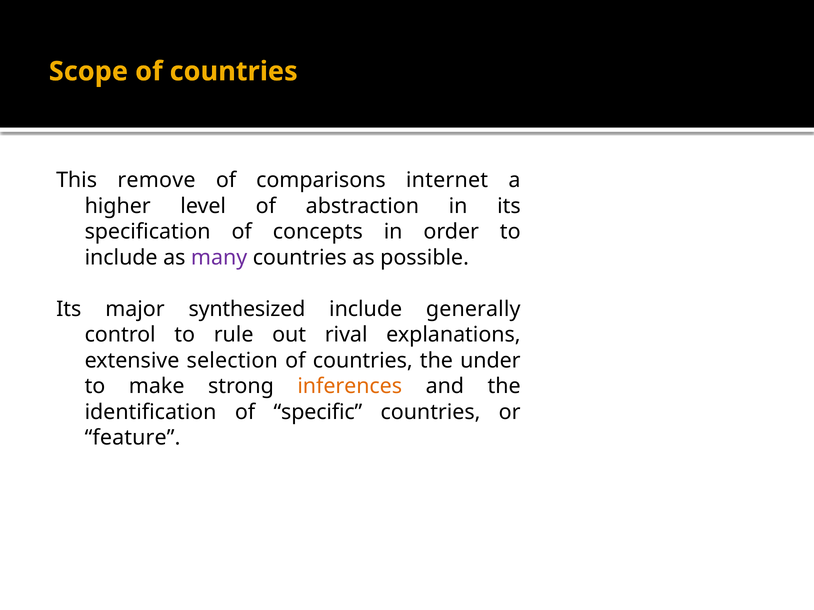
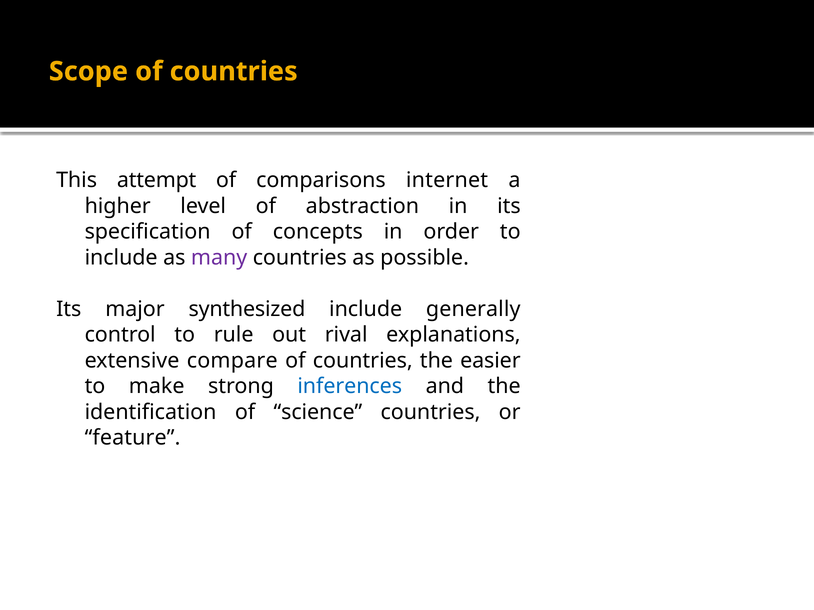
remove: remove -> attempt
selection: selection -> compare
under: under -> easier
inferences colour: orange -> blue
specific: specific -> science
